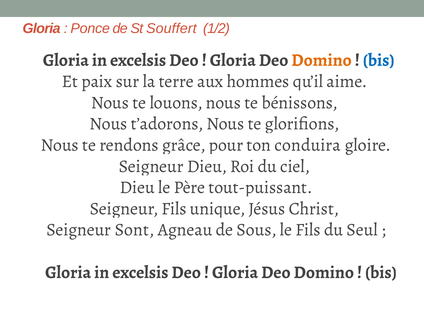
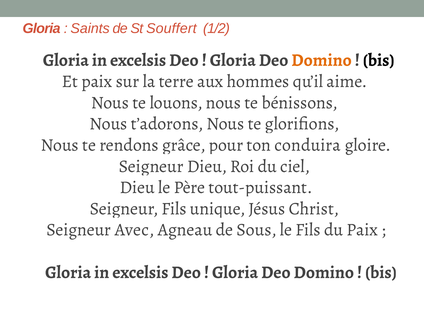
Ponce: Ponce -> Saints
bis at (379, 60) colour: blue -> black
Sont: Sont -> Avec
du Seul: Seul -> Paix
